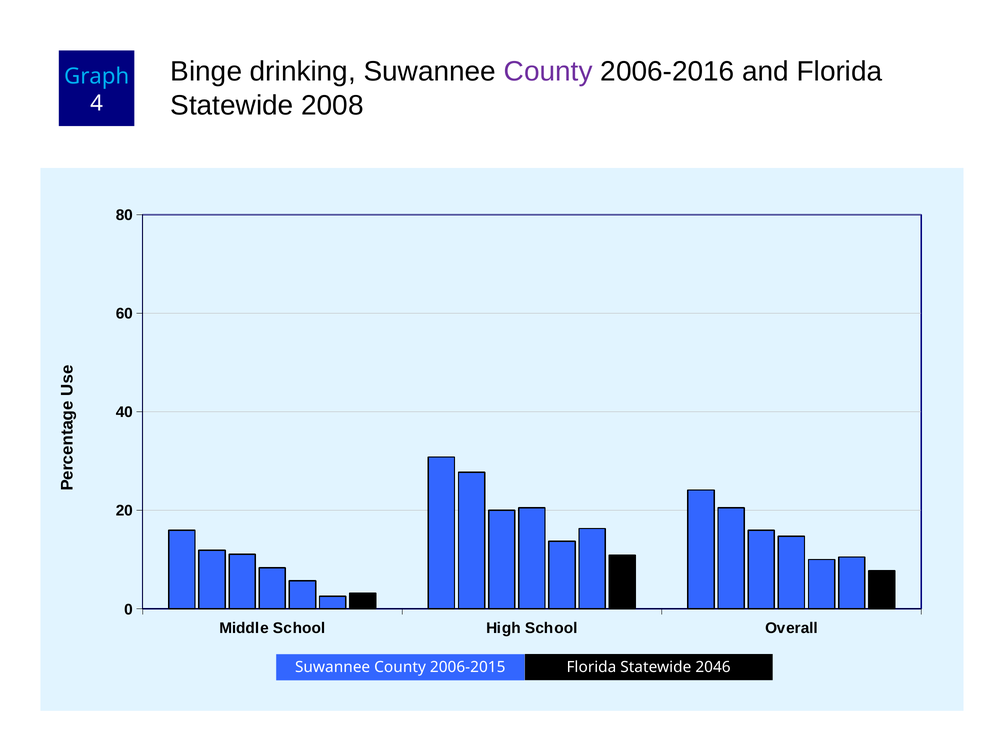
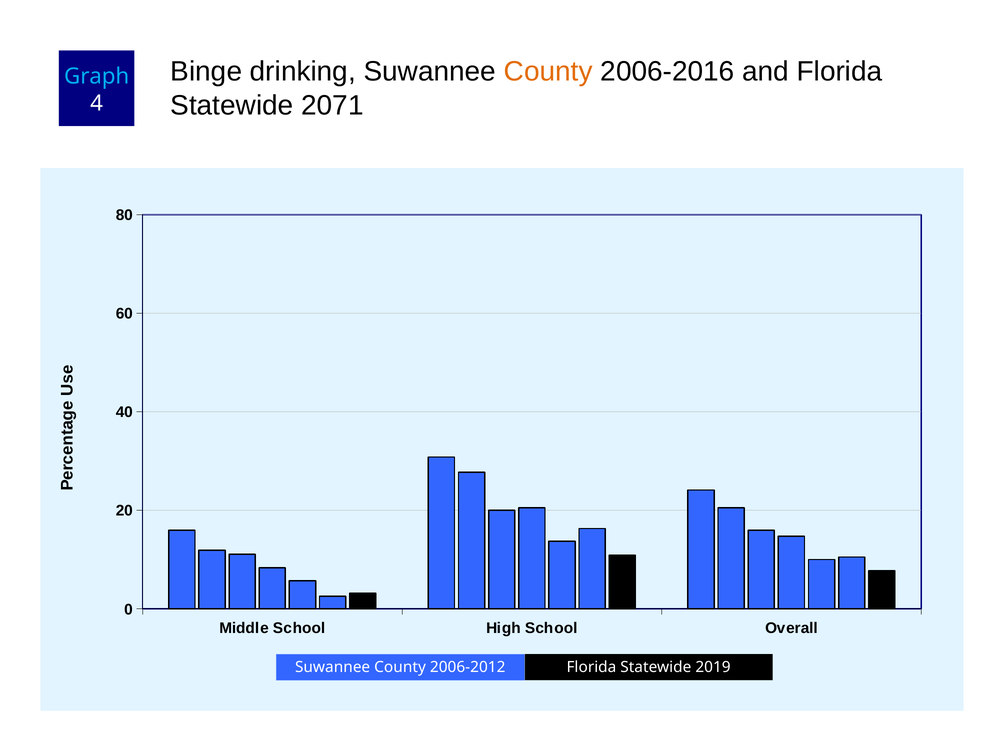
County at (548, 72) colour: purple -> orange
2008: 2008 -> 2071
2006-2015: 2006-2015 -> 2006-2012
2046: 2046 -> 2019
